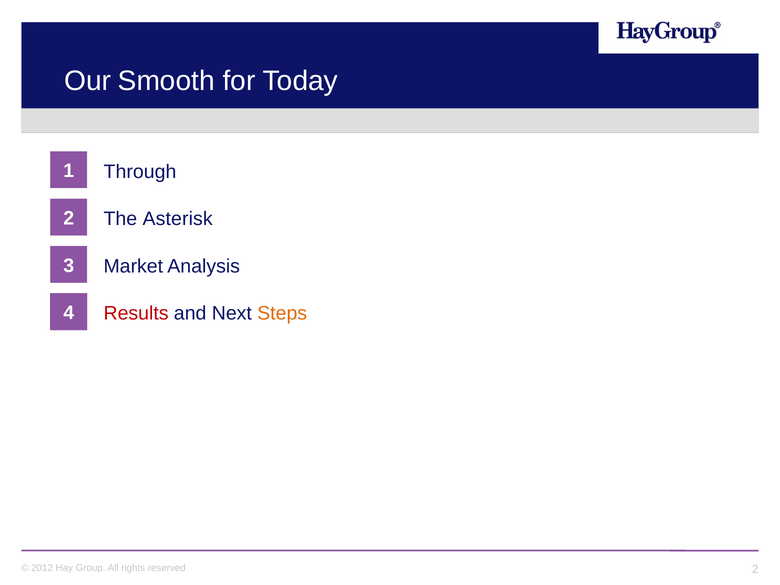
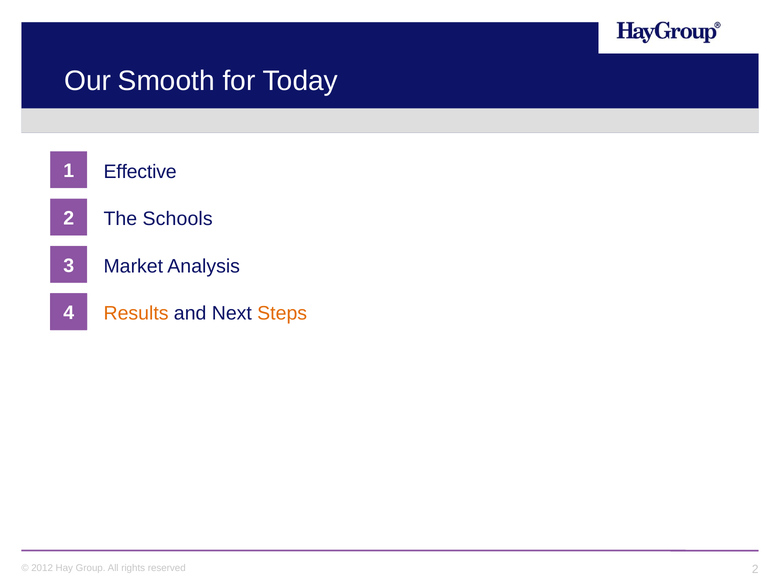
Through: Through -> Effective
Asterisk: Asterisk -> Schools
Results colour: red -> orange
